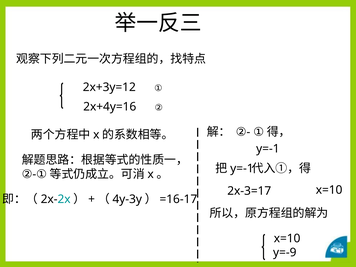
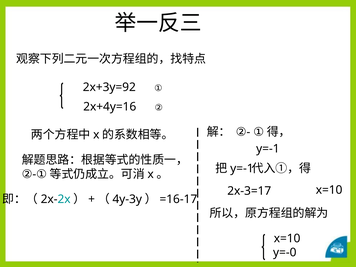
2x+3y=12: 2x+3y=12 -> 2x+3y=92
y=-9: y=-9 -> y=-0
